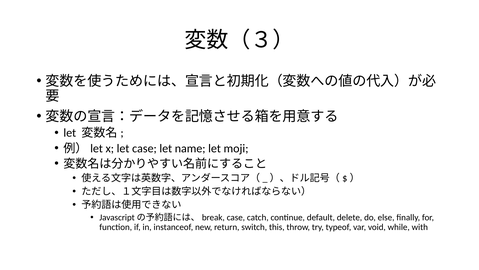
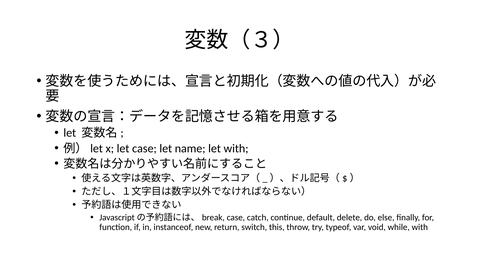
let moji: moji -> with
